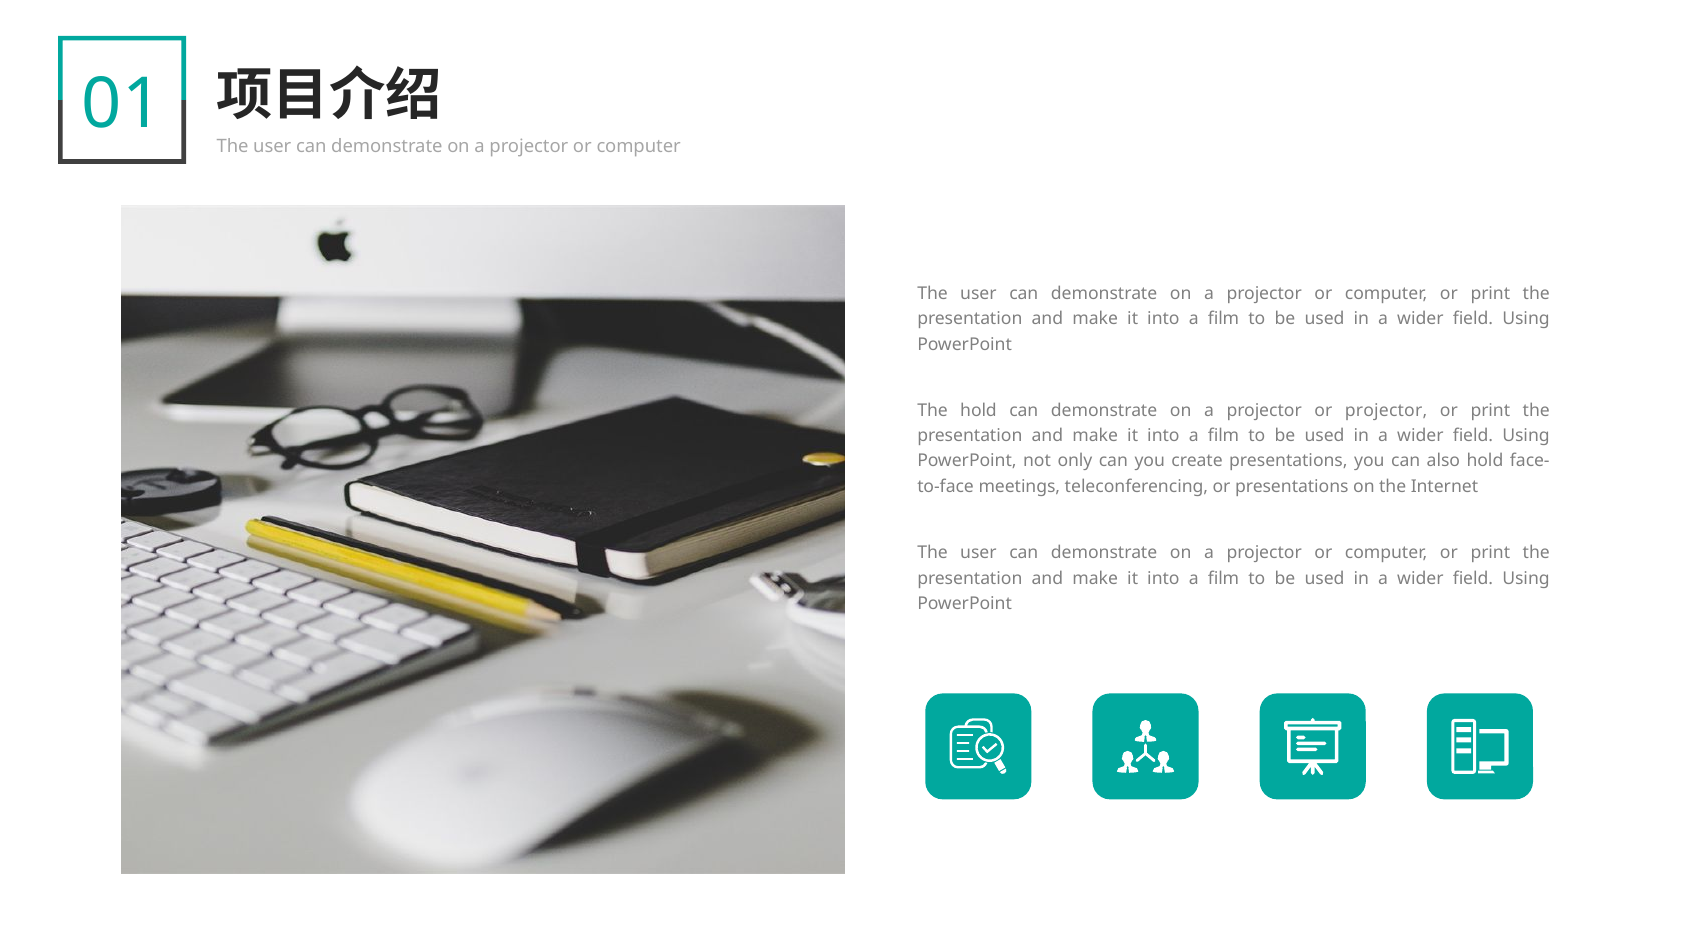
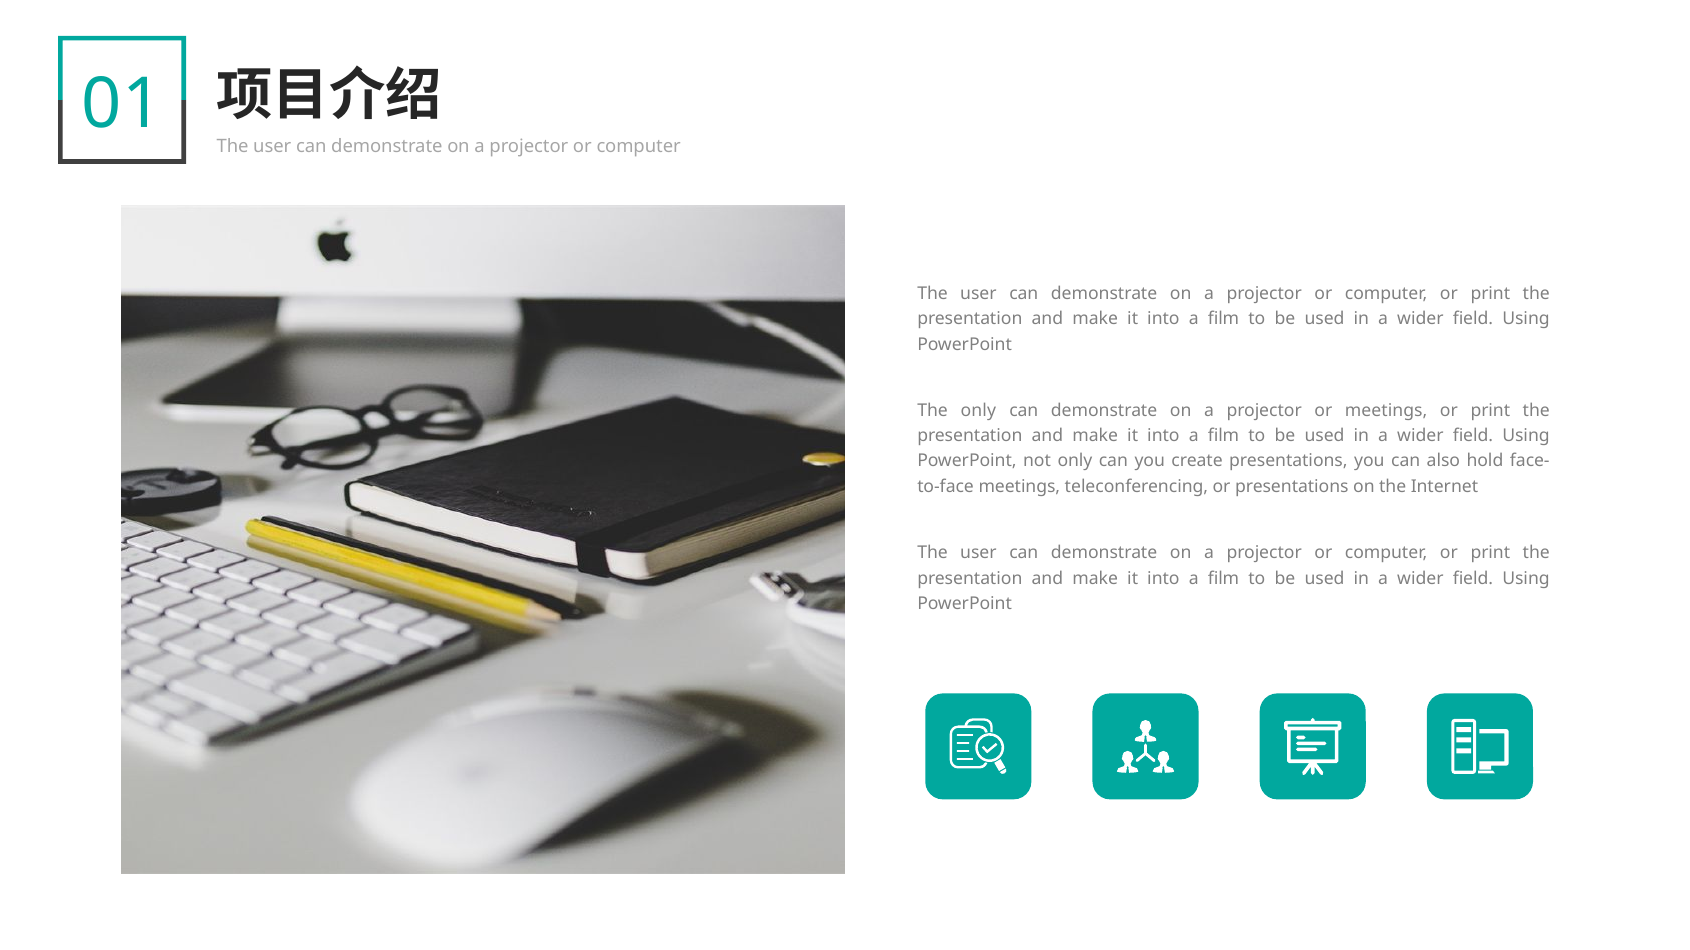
The hold: hold -> only
or projector: projector -> meetings
